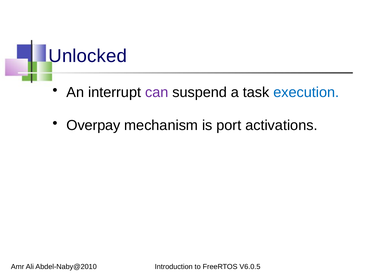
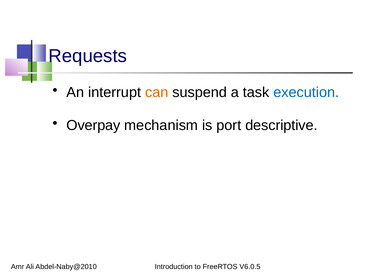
Unlocked: Unlocked -> Requests
can colour: purple -> orange
activations: activations -> descriptive
